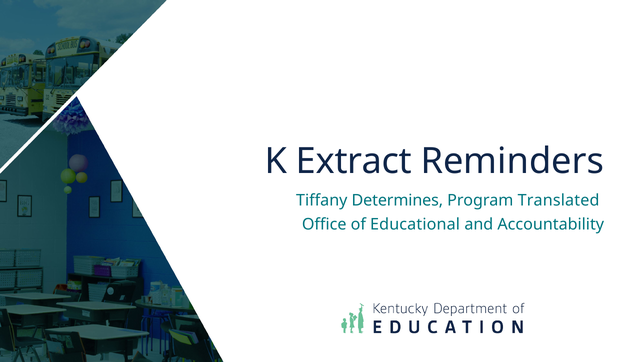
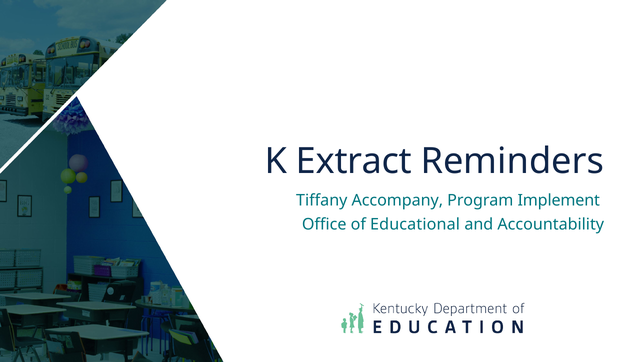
Determines: Determines -> Accompany
Translated: Translated -> Implement
